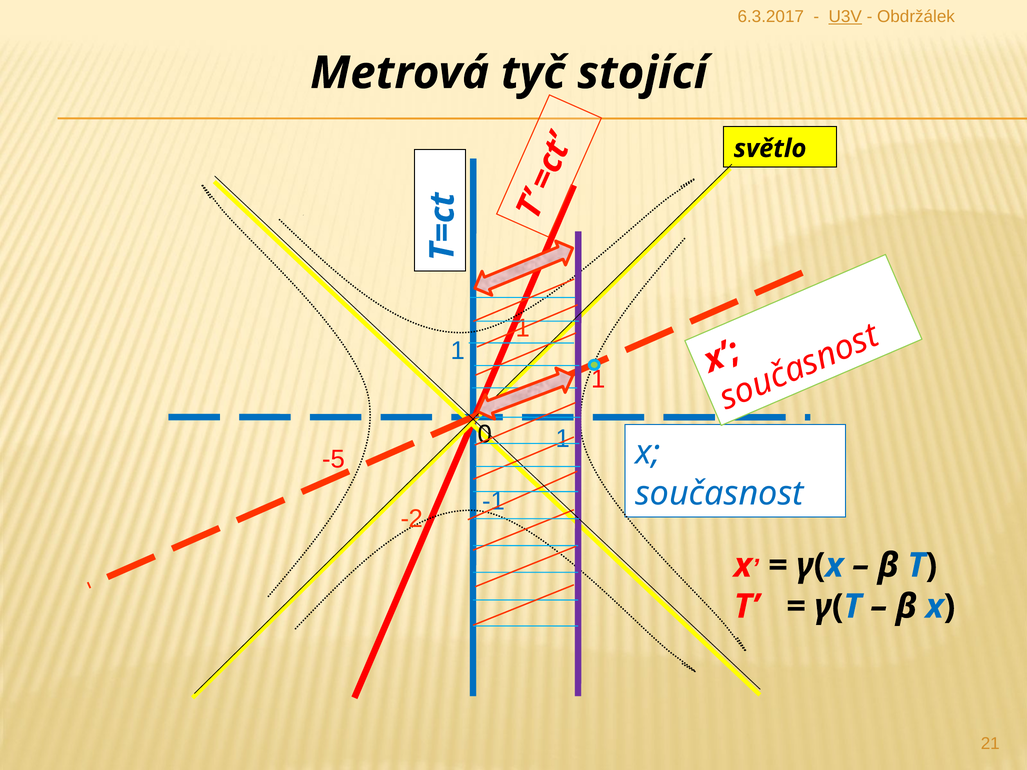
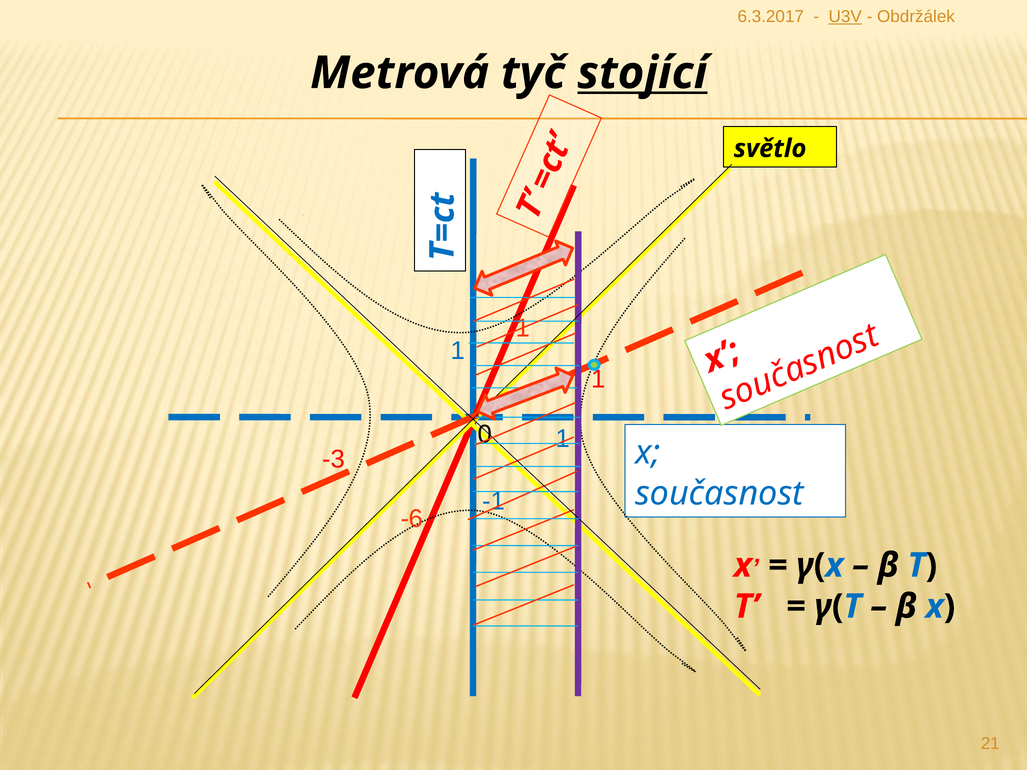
stojící underline: none -> present
-5: -5 -> -3
-2: -2 -> -6
